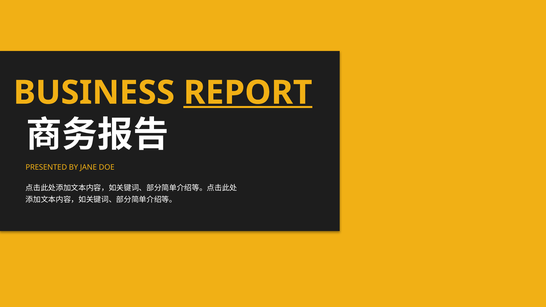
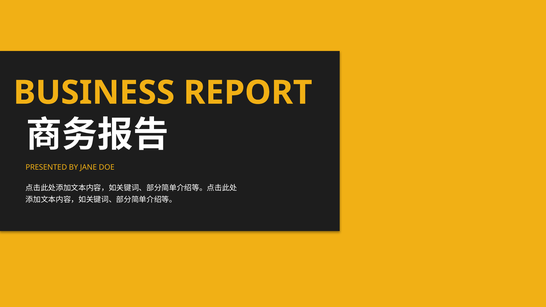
REPORT underline: present -> none
